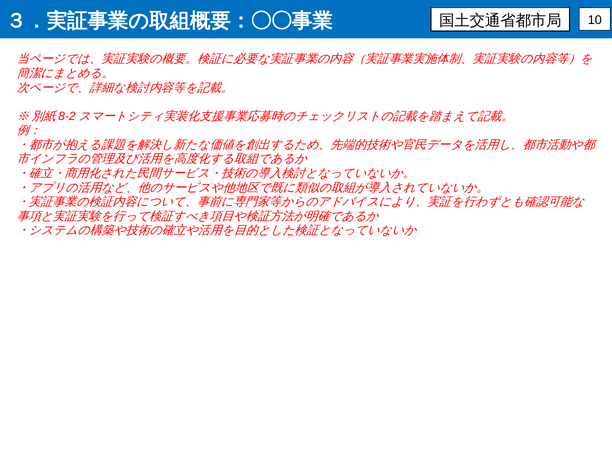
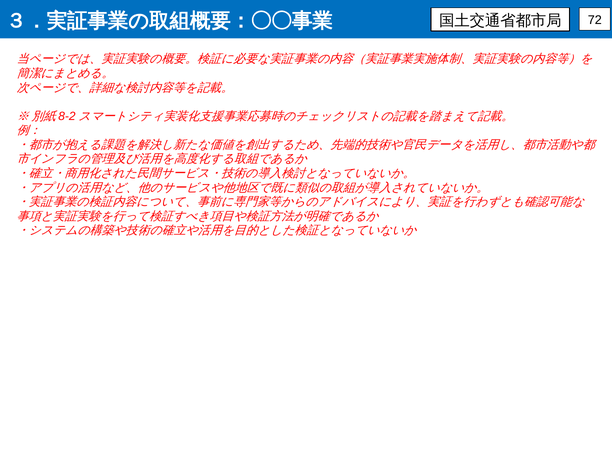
10: 10 -> 72
